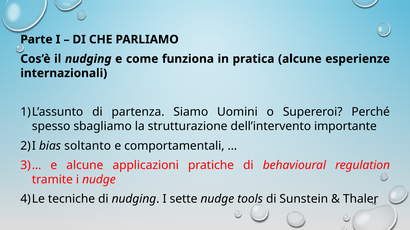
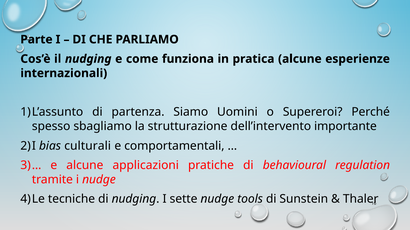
soltanto: soltanto -> culturali
